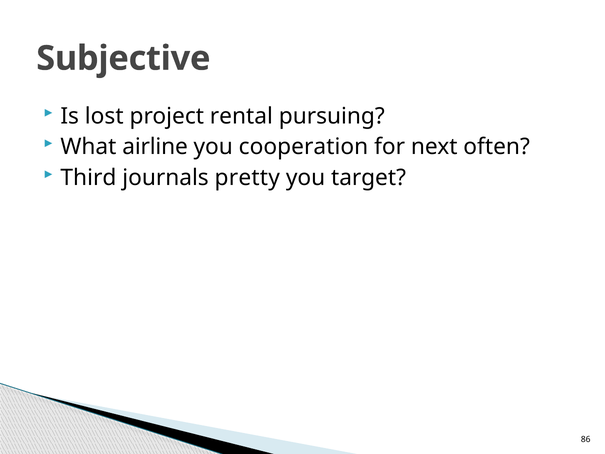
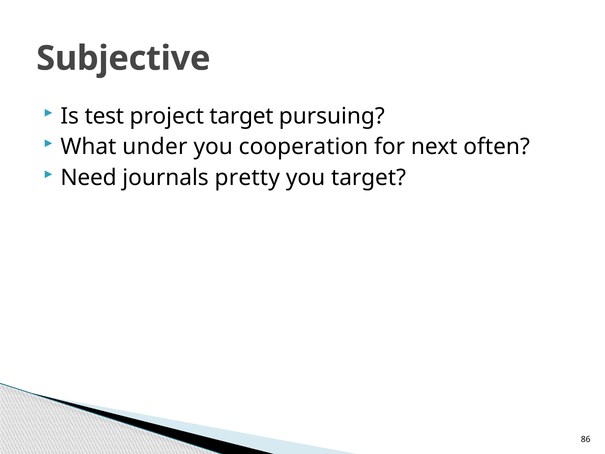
lost: lost -> test
project rental: rental -> target
airline: airline -> under
Third: Third -> Need
